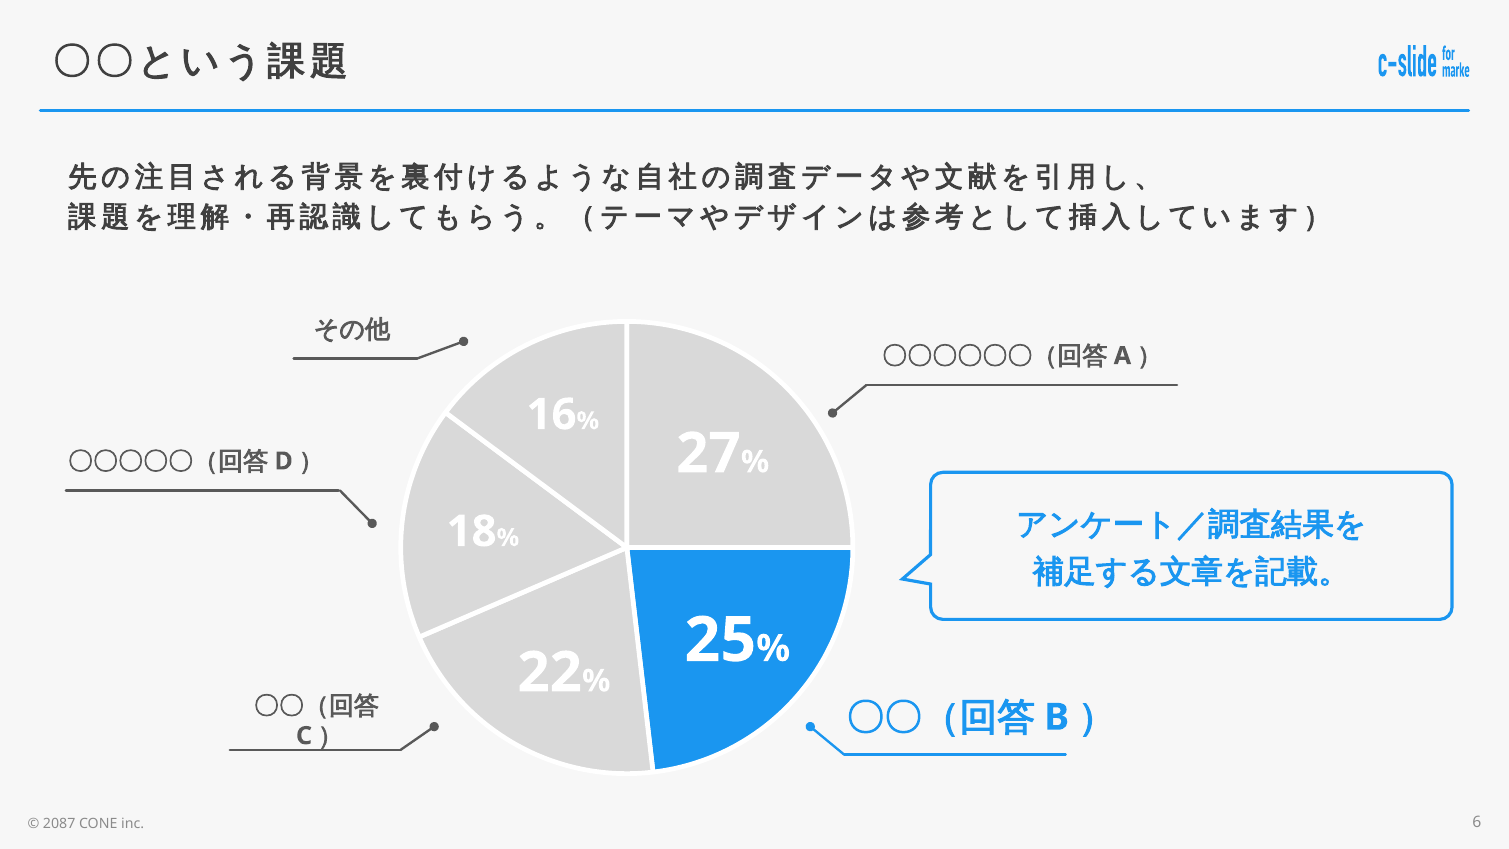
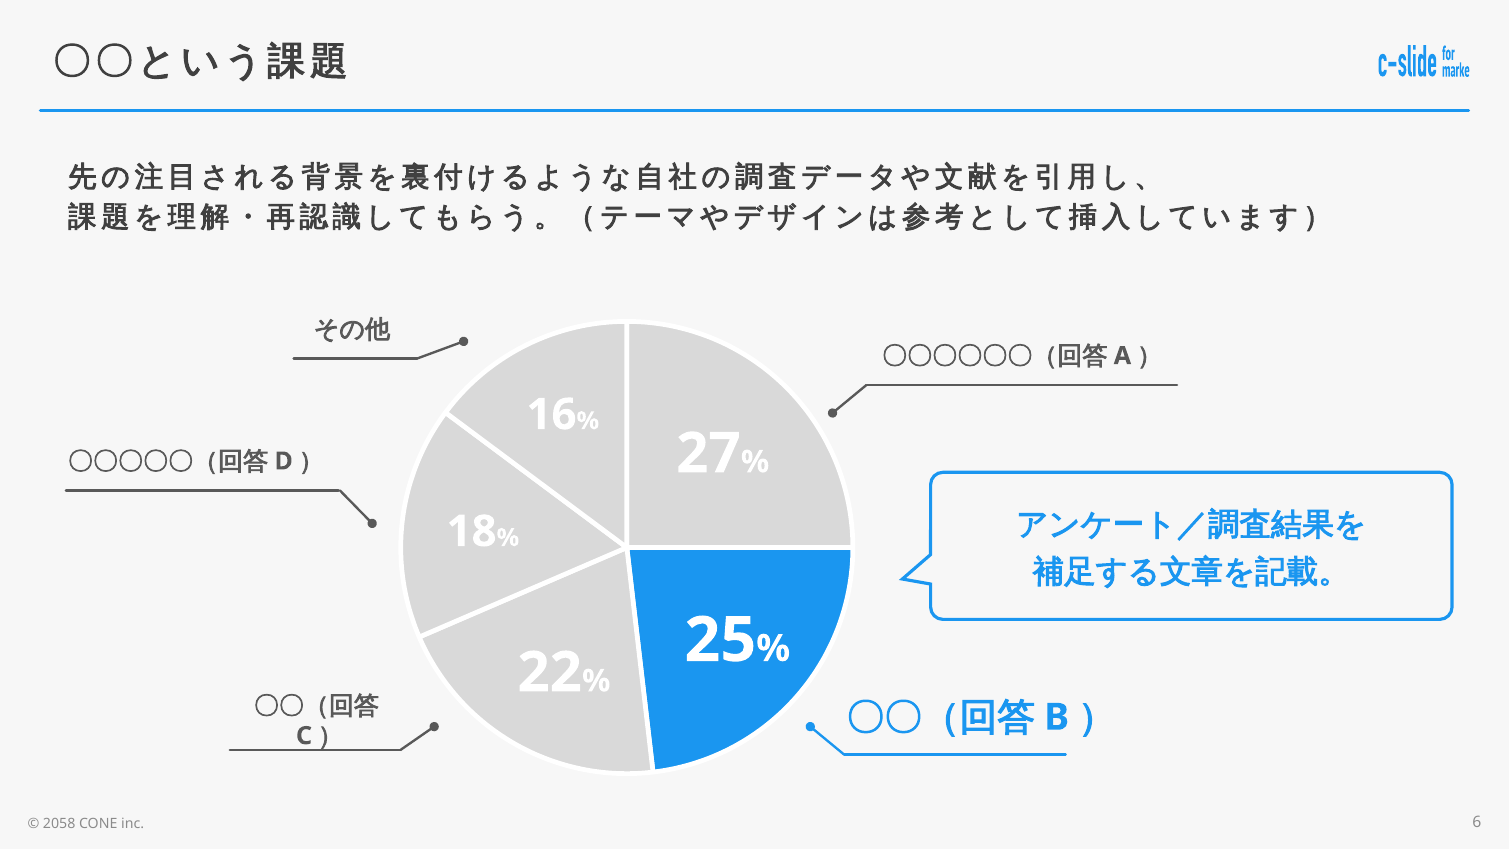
2087: 2087 -> 2058
